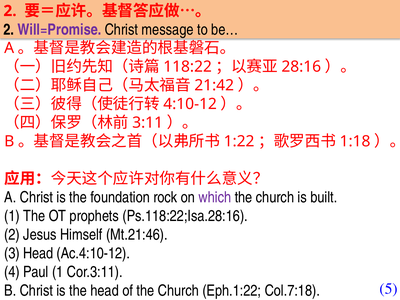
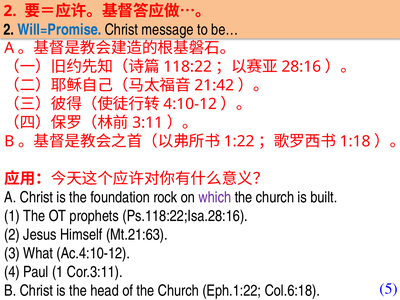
Will=Promise colour: purple -> blue
Mt.21:46: Mt.21:46 -> Mt.21:63
3 Head: Head -> What
Col.7:18: Col.7:18 -> Col.6:18
